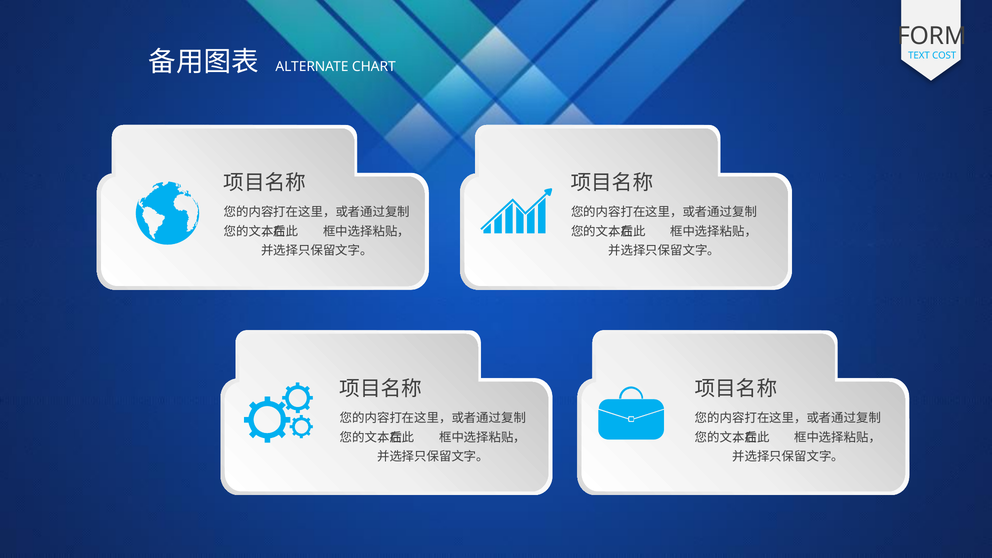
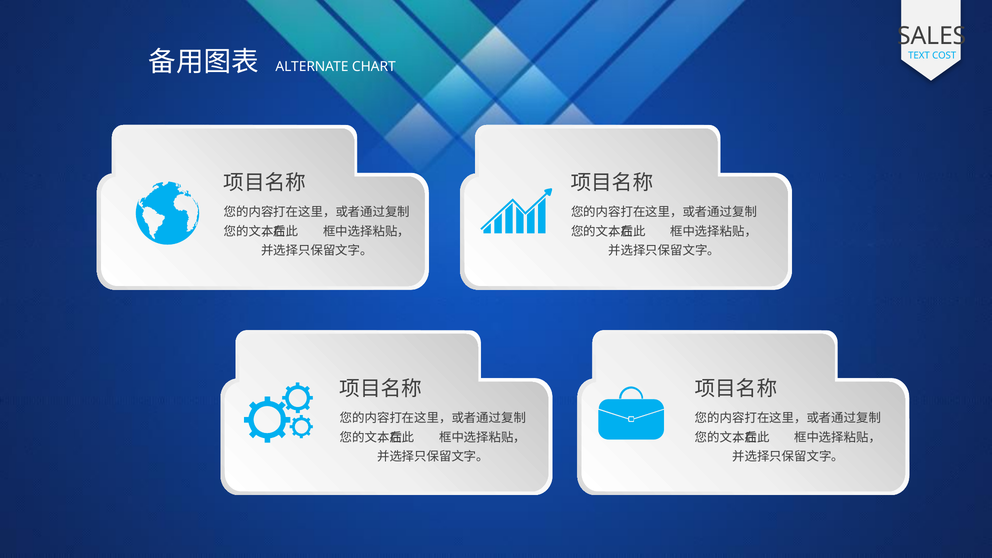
FORM: FORM -> SALES
